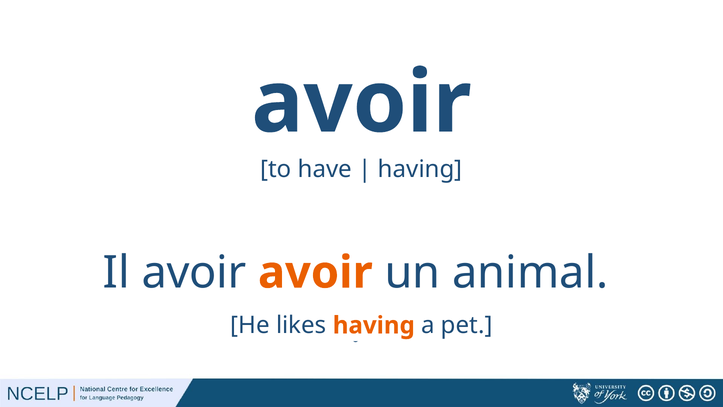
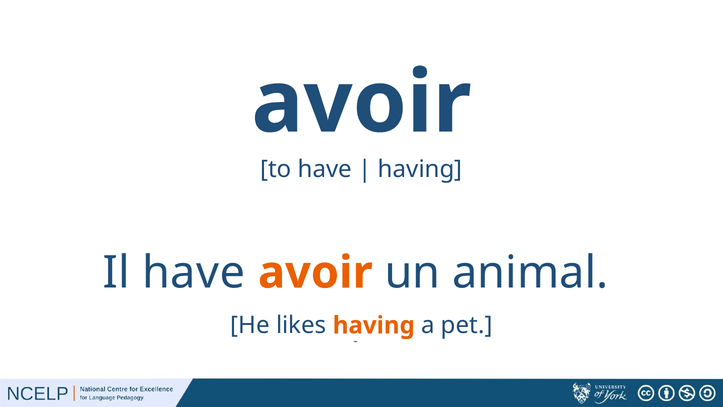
Il avoir: avoir -> have
